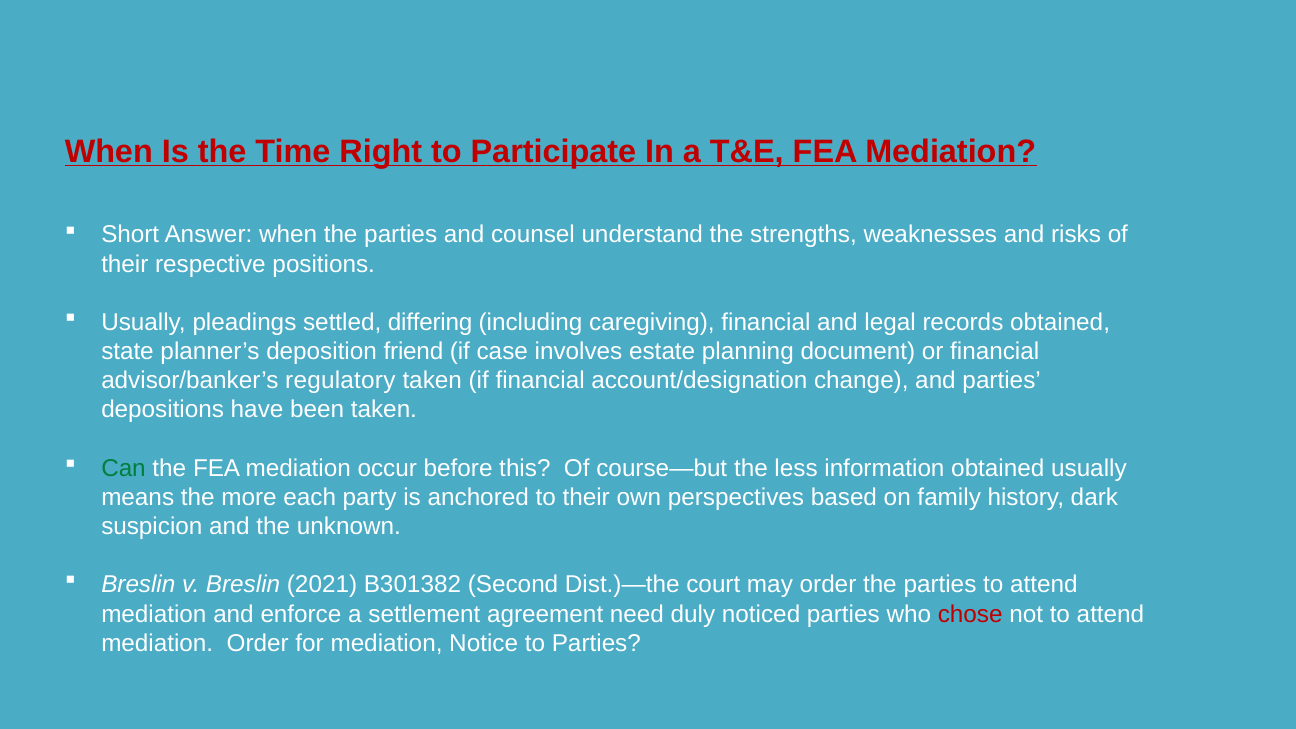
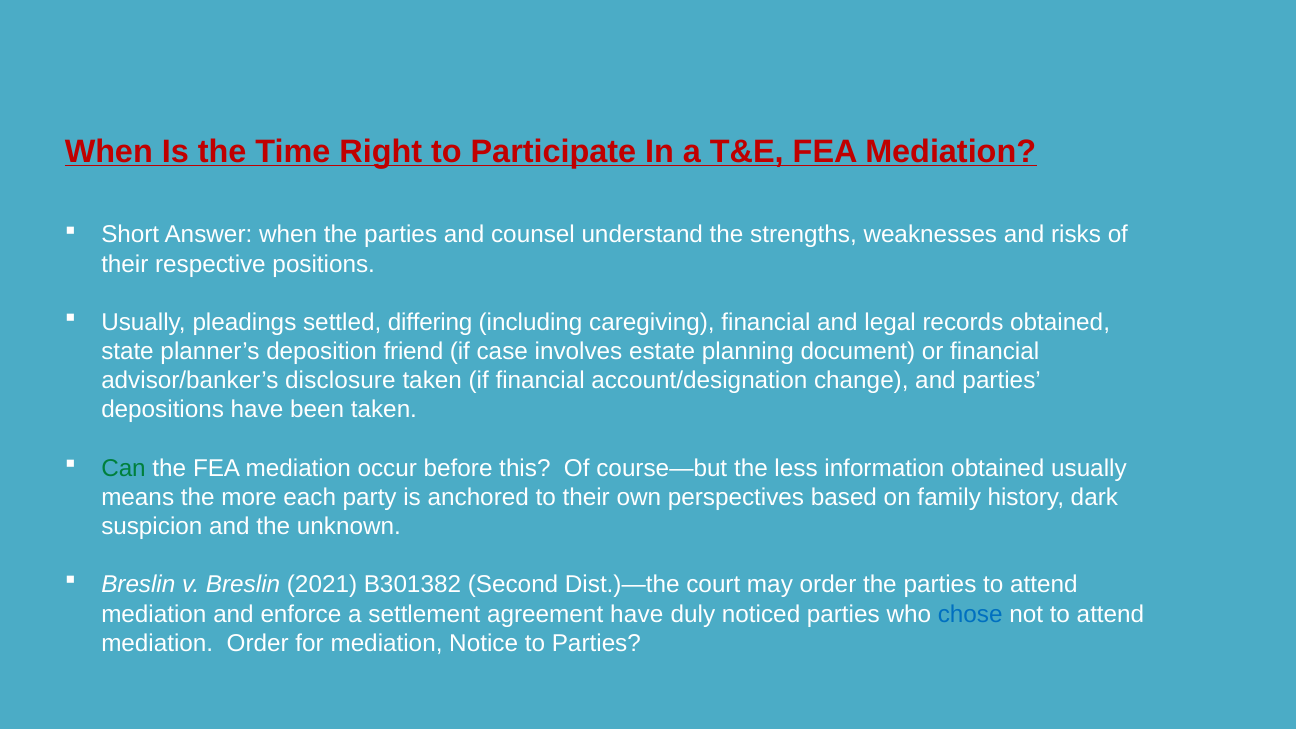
regulatory: regulatory -> disclosure
agreement need: need -> have
chose colour: red -> blue
